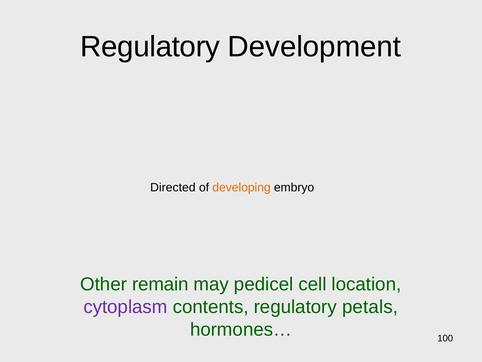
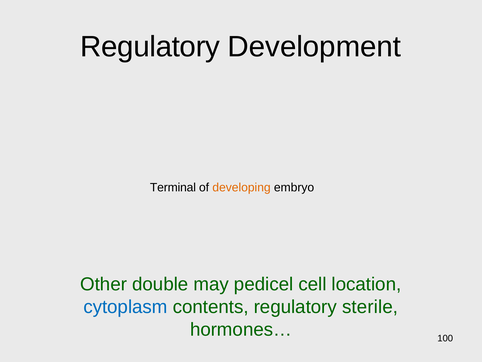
Directed: Directed -> Terminal
remain: remain -> double
cytoplasm colour: purple -> blue
petals: petals -> sterile
